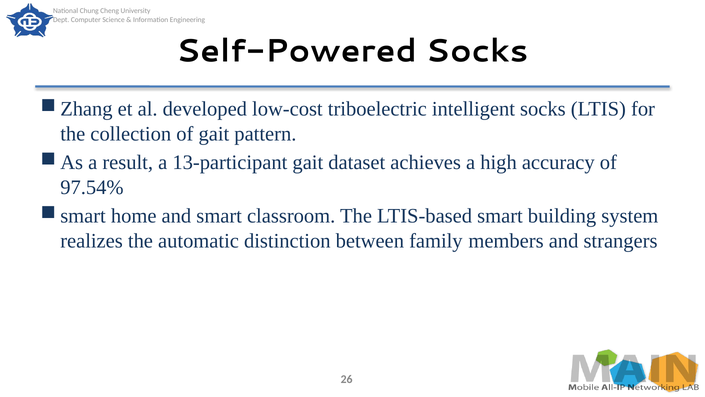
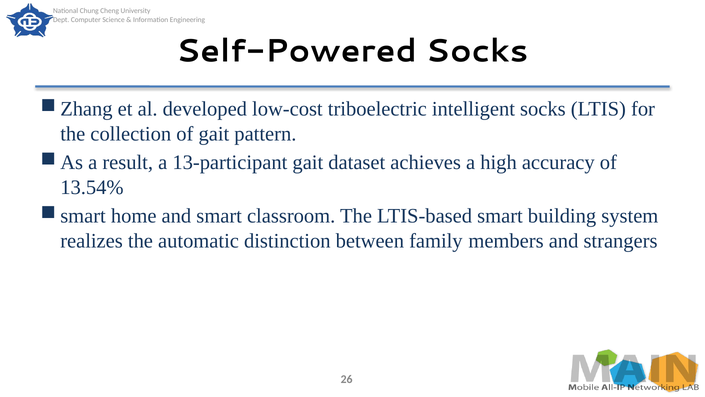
97.54%: 97.54% -> 13.54%
